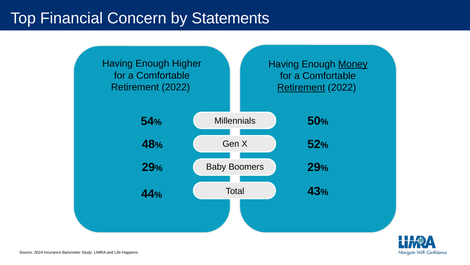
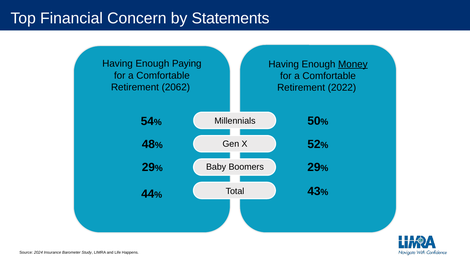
Higher: Higher -> Paying
2022 at (176, 87): 2022 -> 2062
Retirement at (301, 87) underline: present -> none
